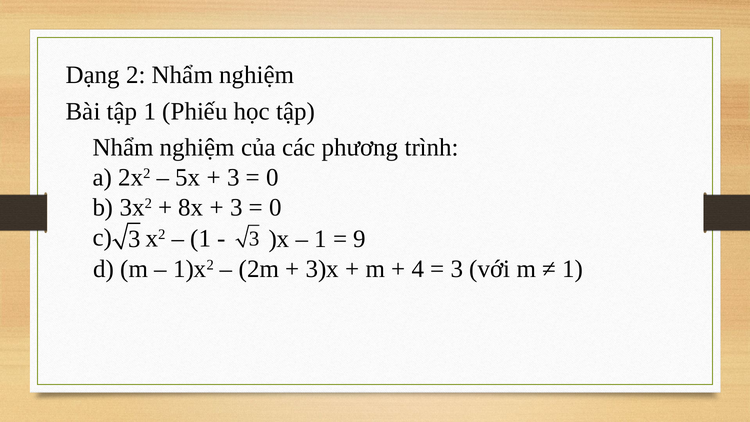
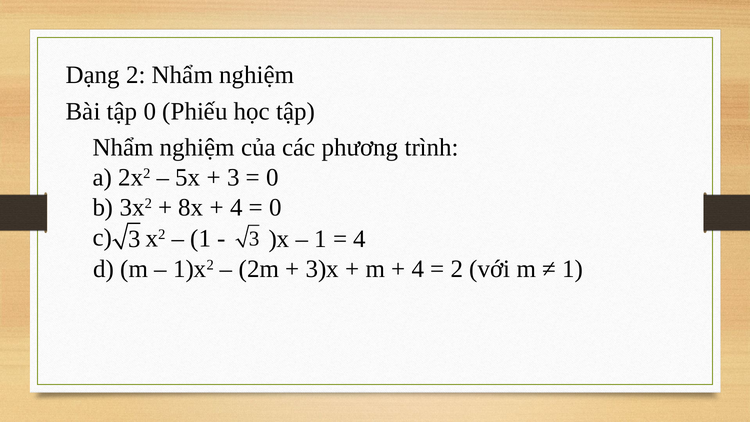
tập 1: 1 -> 0
3 at (236, 207): 3 -> 4
9 at (360, 239): 9 -> 4
3 at (457, 269): 3 -> 2
